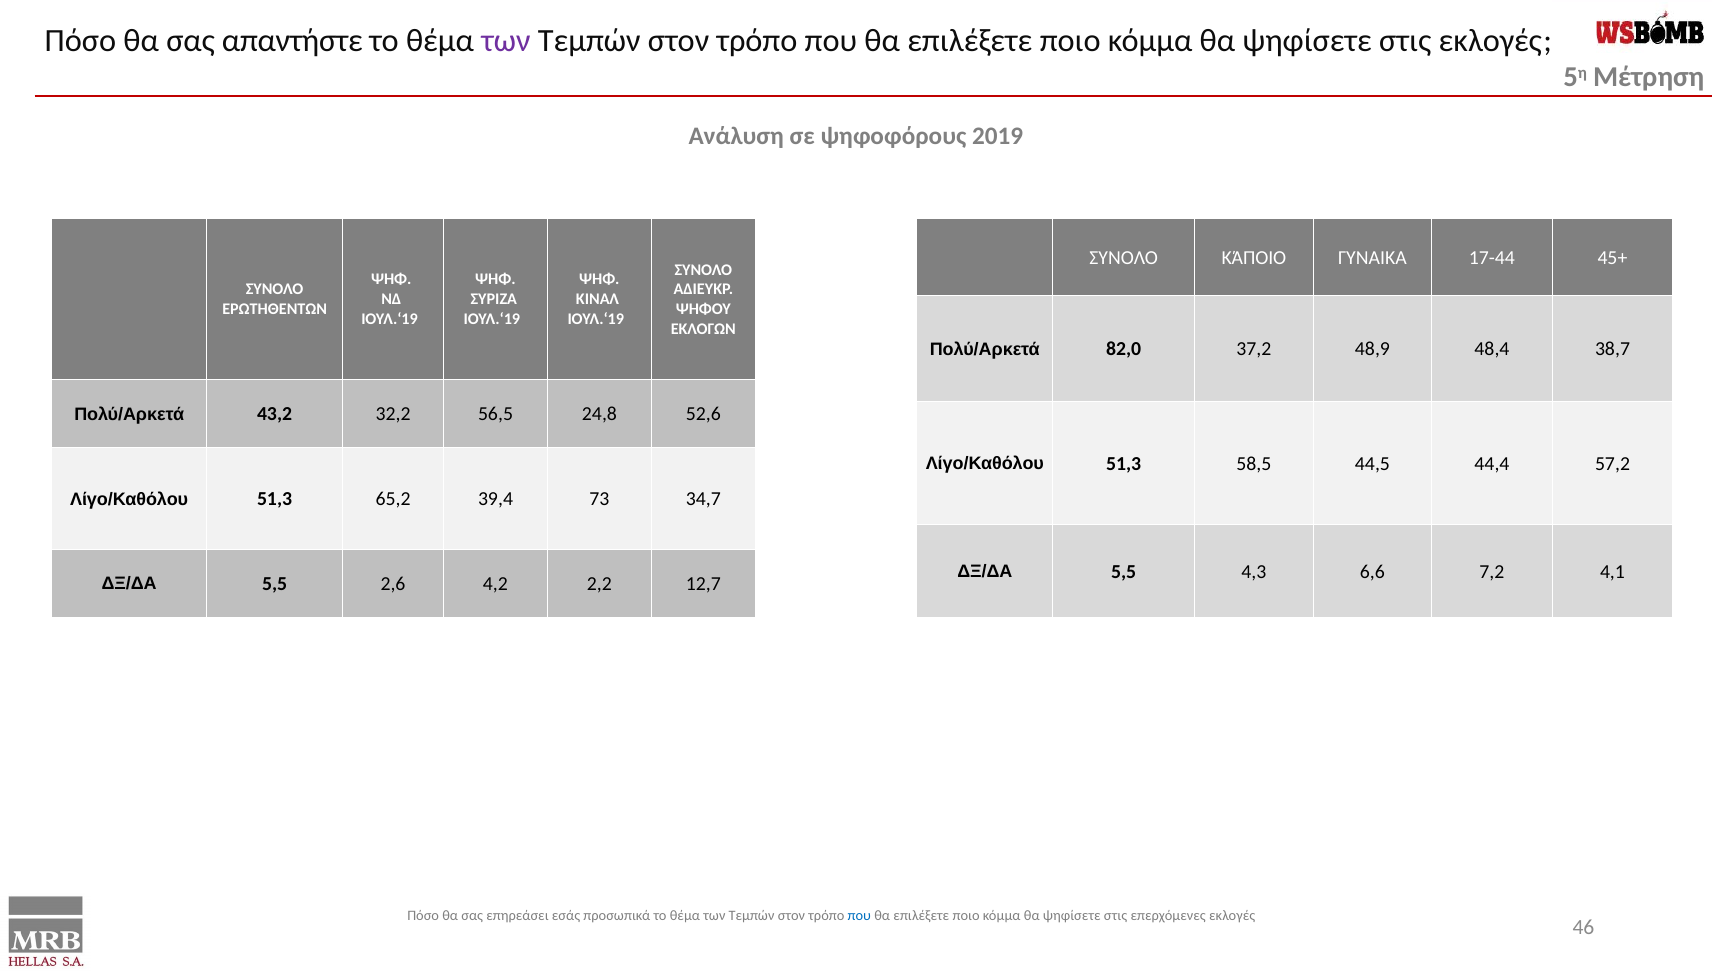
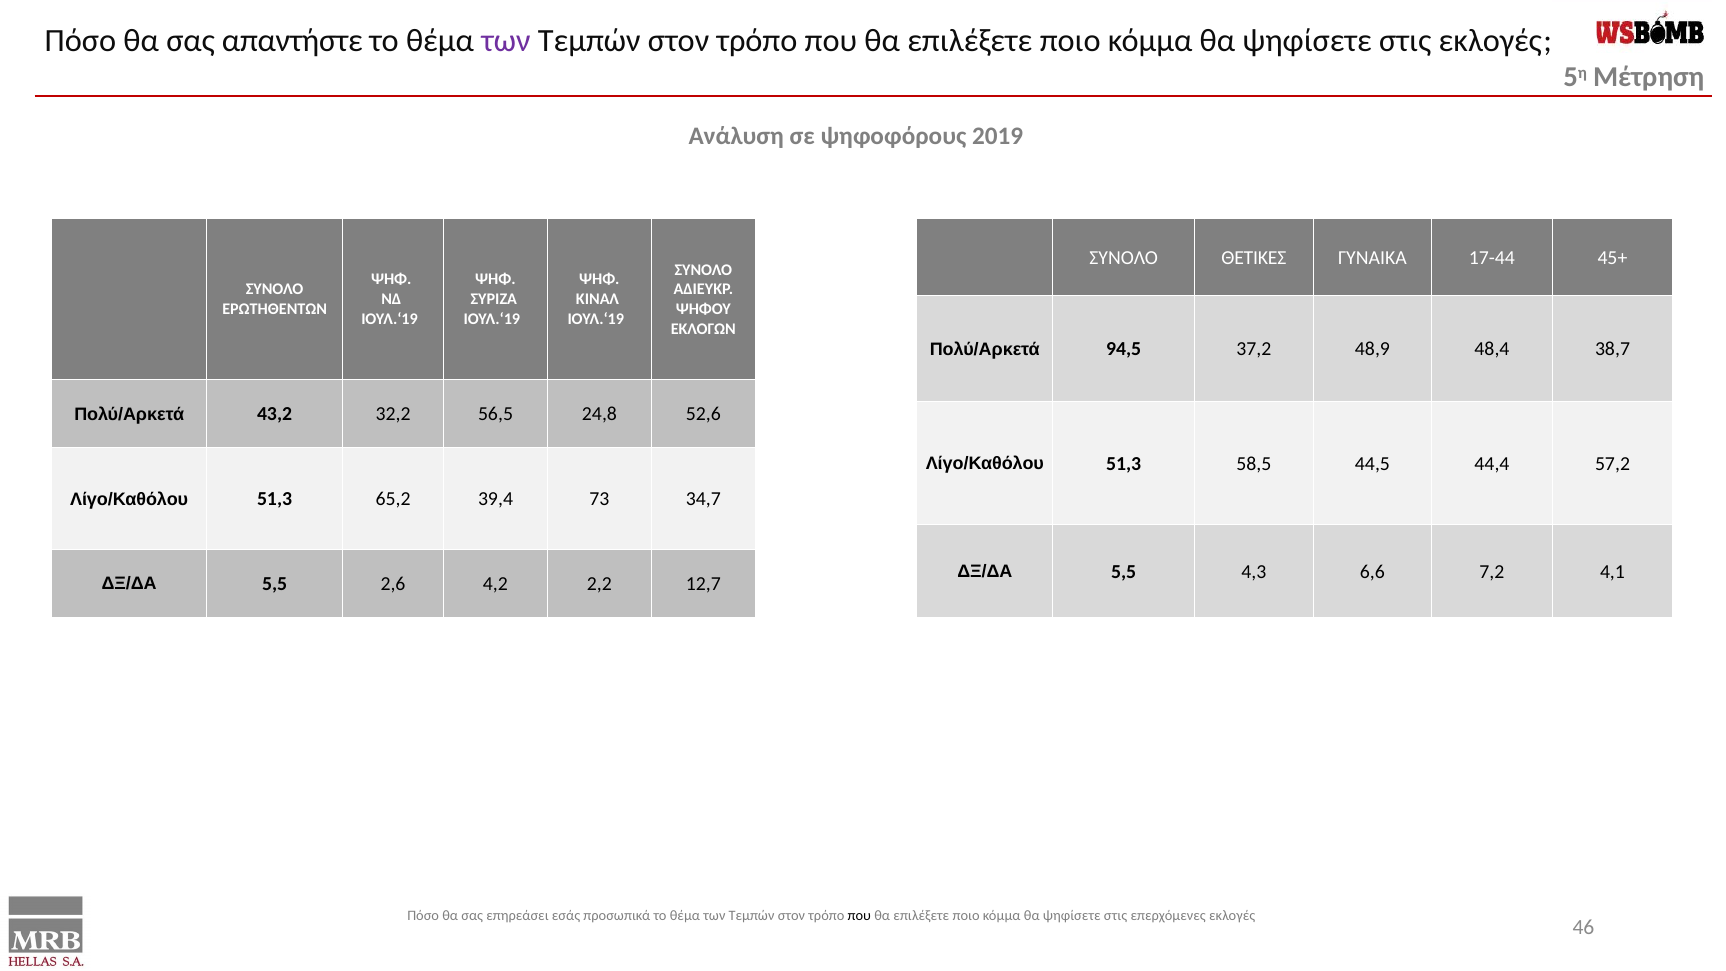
ΚΆΠΟΙΟ: ΚΆΠΟΙΟ -> ΘΕΤΙΚΕΣ
82,0: 82,0 -> 94,5
που at (859, 916) colour: blue -> black
